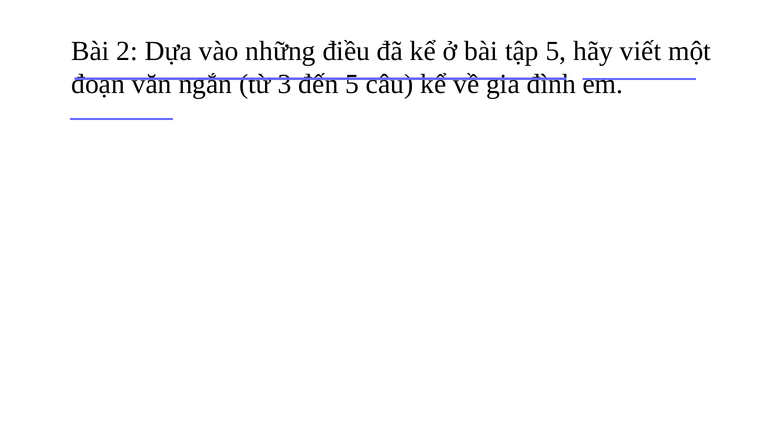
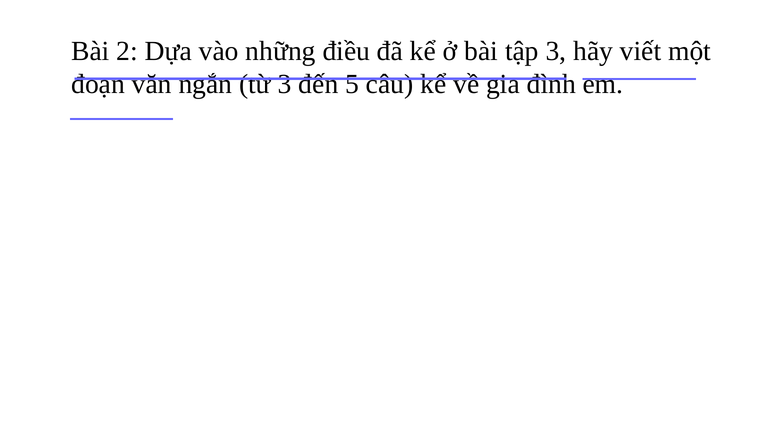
tập 5: 5 -> 3
